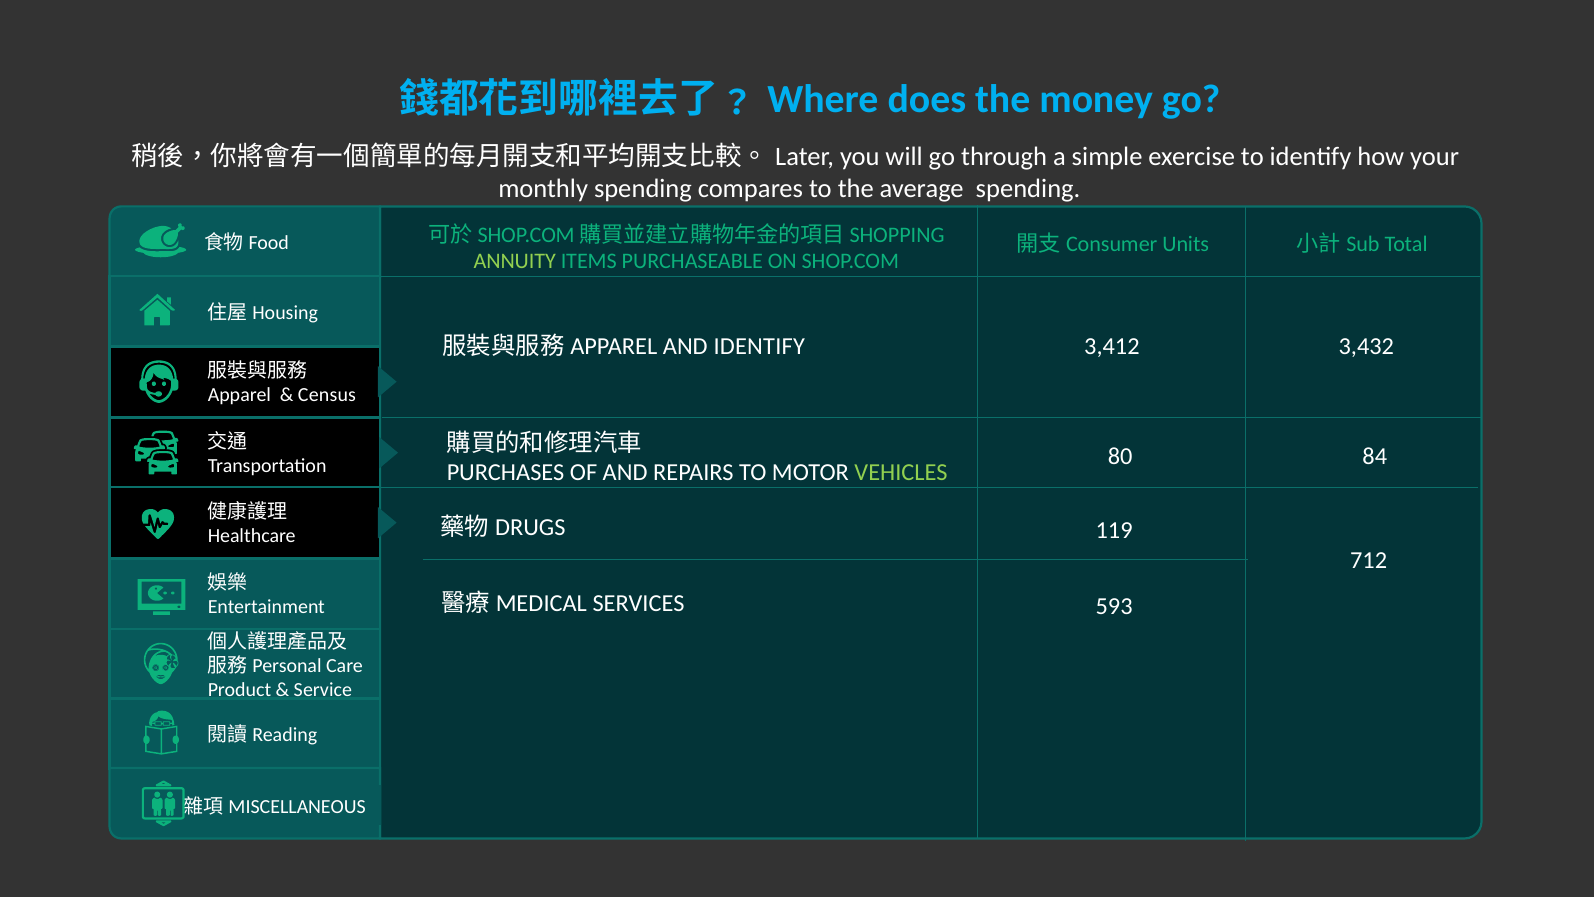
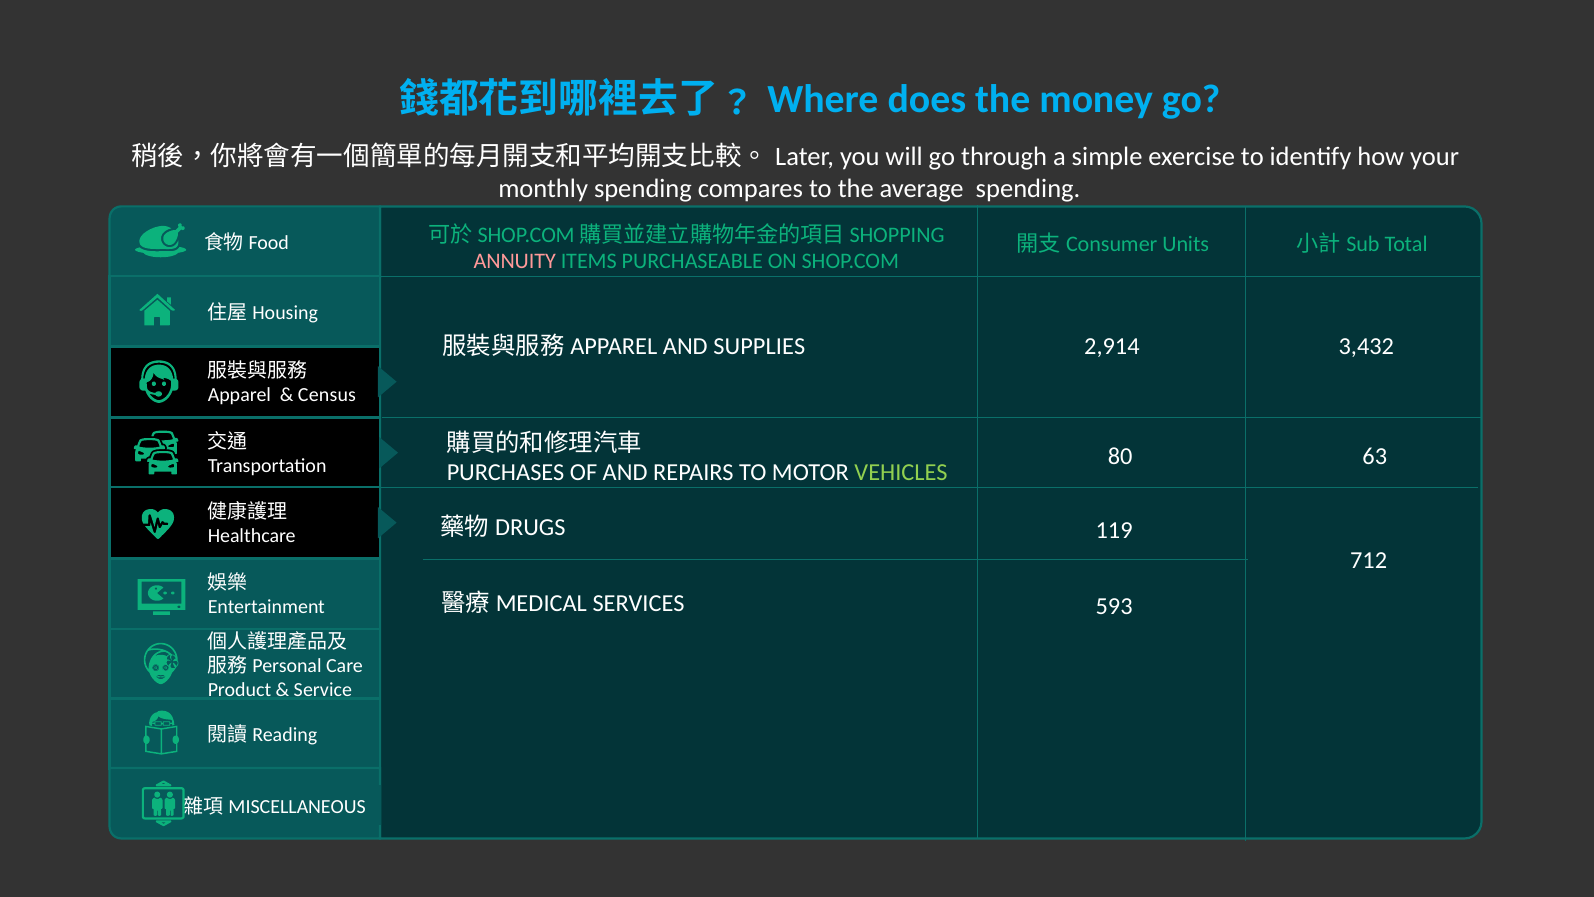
ANNUITY colour: light green -> pink
AND IDENTIFY: IDENTIFY -> SUPPLIES
3,412: 3,412 -> 2,914
84: 84 -> 63
